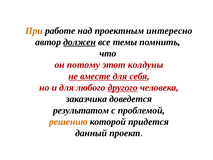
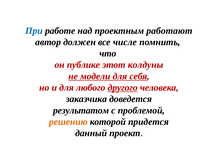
При colour: orange -> blue
интересно: интересно -> работают
должен underline: present -> none
темы: темы -> числе
потому: потому -> публике
вместе: вместе -> модели
